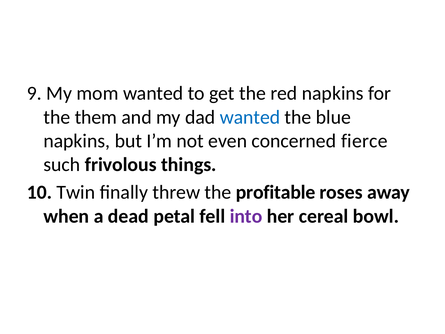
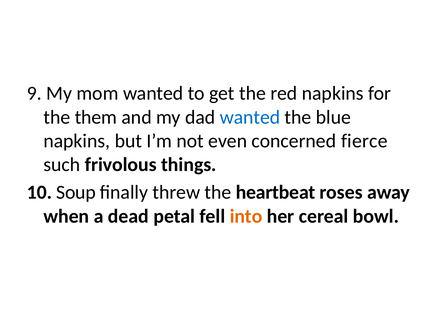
Twin: Twin -> Soup
profitable: profitable -> heartbeat
into colour: purple -> orange
